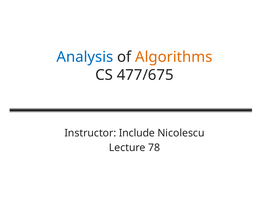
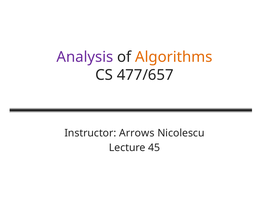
Analysis colour: blue -> purple
477/675: 477/675 -> 477/657
Include: Include -> Arrows
78: 78 -> 45
